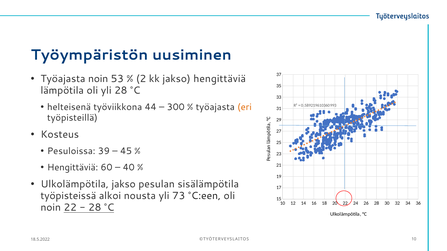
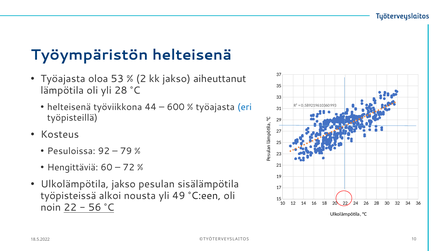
Työympäristön uusiminen: uusiminen -> helteisenä
Työajasta noin: noin -> oloa
jakso hengittäviä: hengittäviä -> aiheuttanut
300: 300 -> 600
eri colour: orange -> blue
39: 39 -> 92
45: 45 -> 79
40: 40 -> 72
73: 73 -> 49
28 at (95, 208): 28 -> 56
